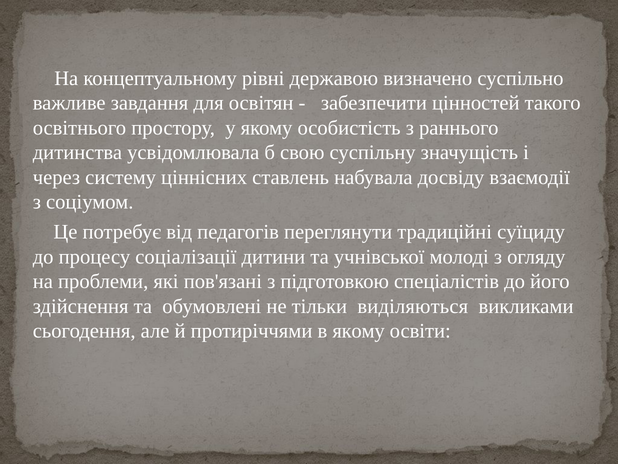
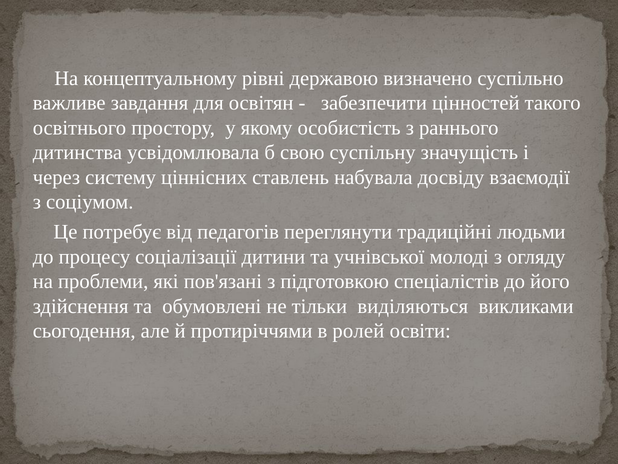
суїциду: суїциду -> людьми
в якому: якому -> ролей
